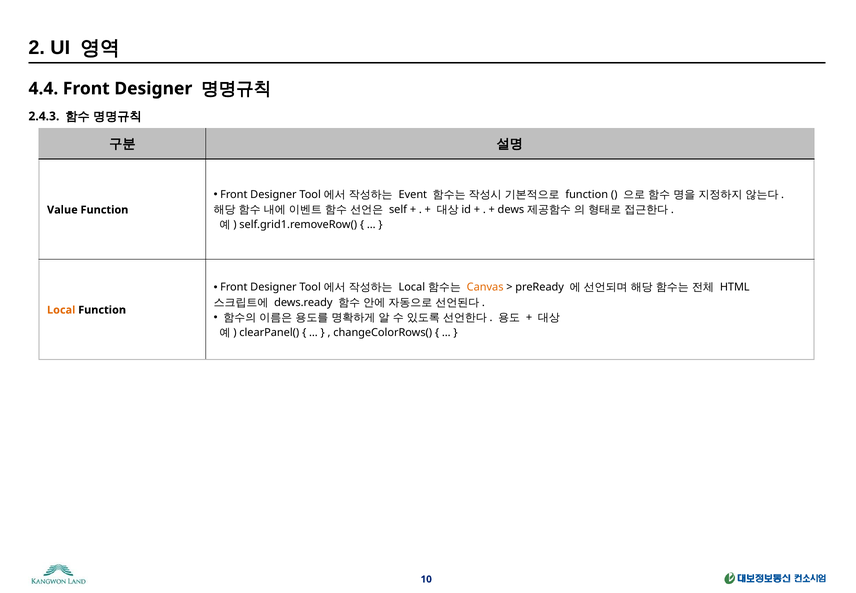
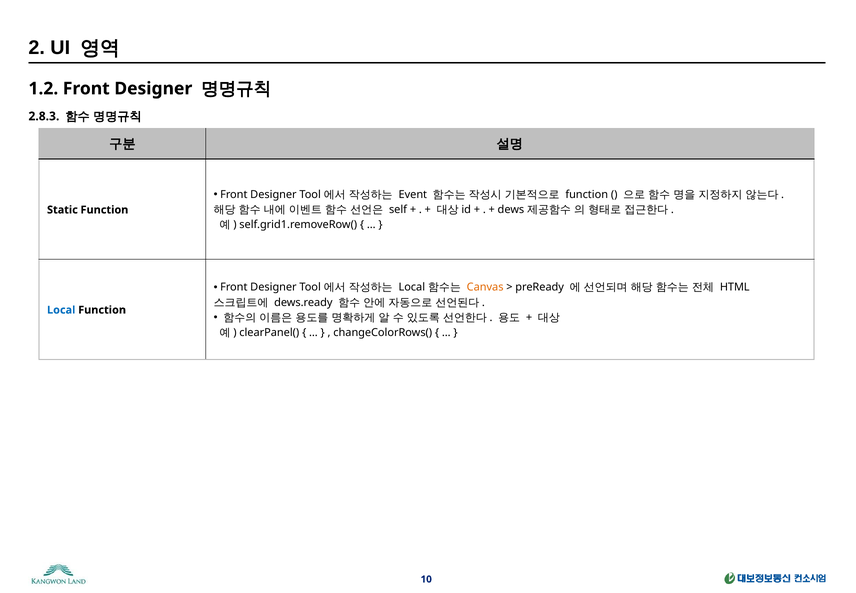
4.4: 4.4 -> 1.2
2.4.3: 2.4.3 -> 2.8.3
Value: Value -> Static
Local at (61, 310) colour: orange -> blue
